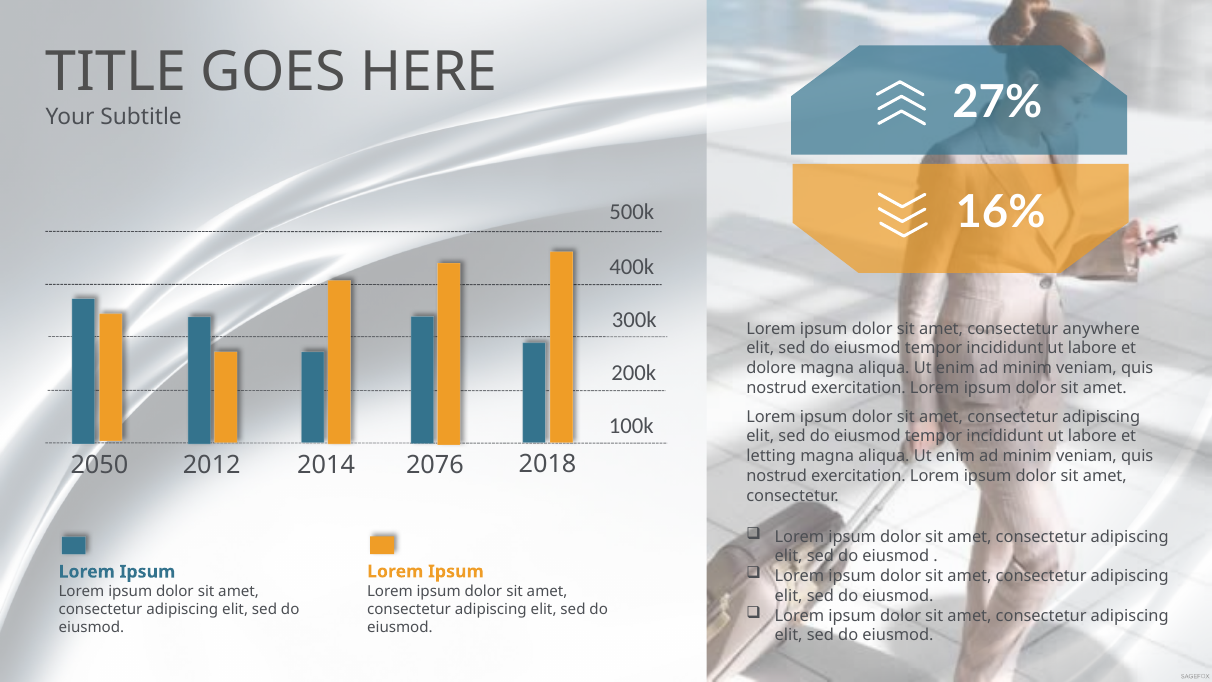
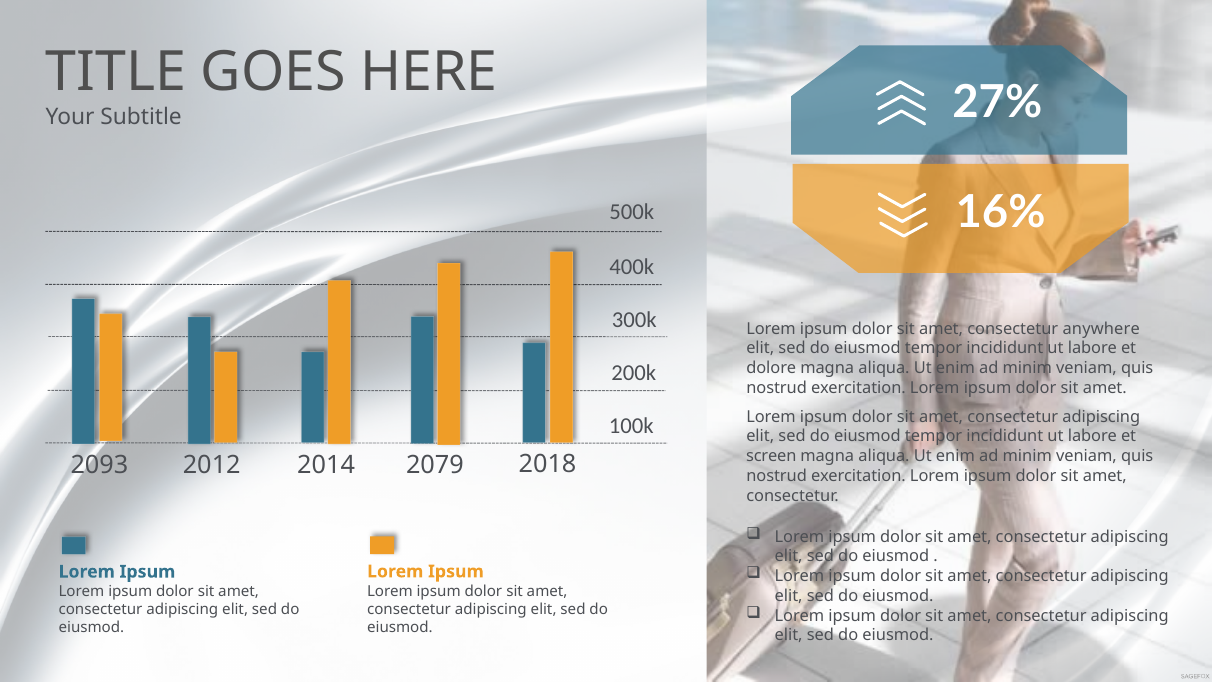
letting: letting -> screen
2050: 2050 -> 2093
2076: 2076 -> 2079
